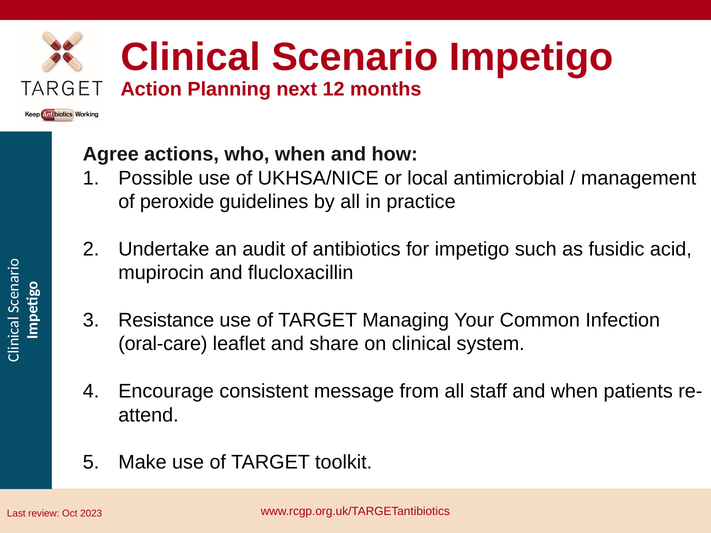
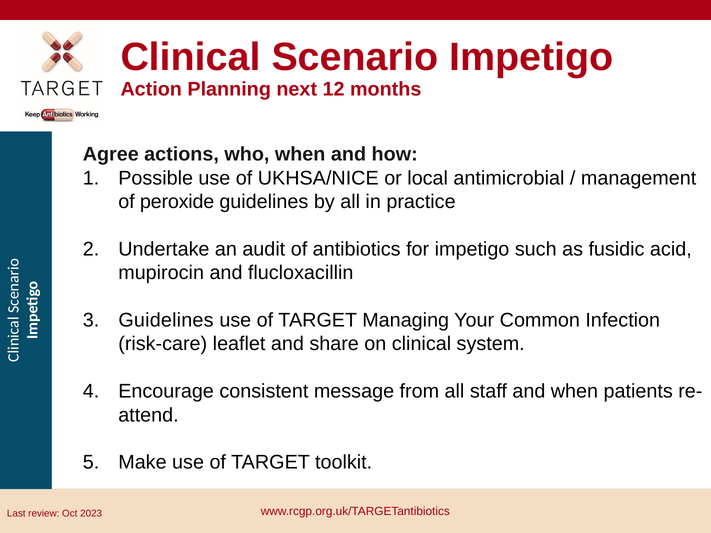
Resistance at (166, 320): Resistance -> Guidelines
oral-care: oral-care -> risk-care
